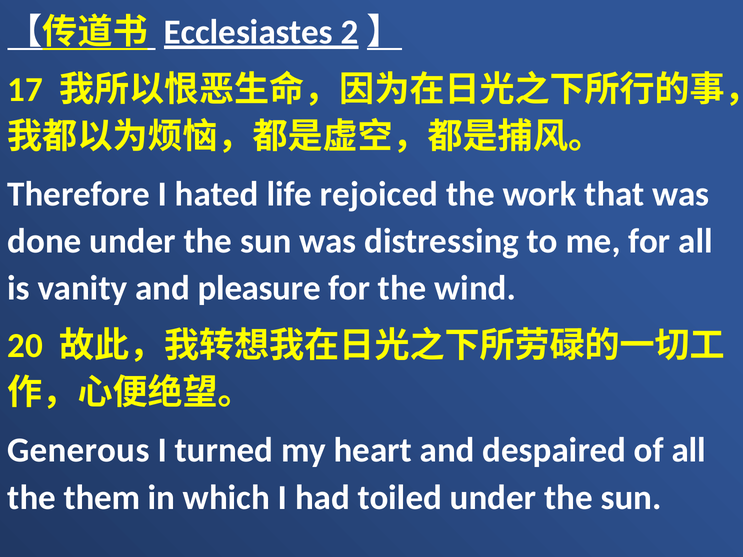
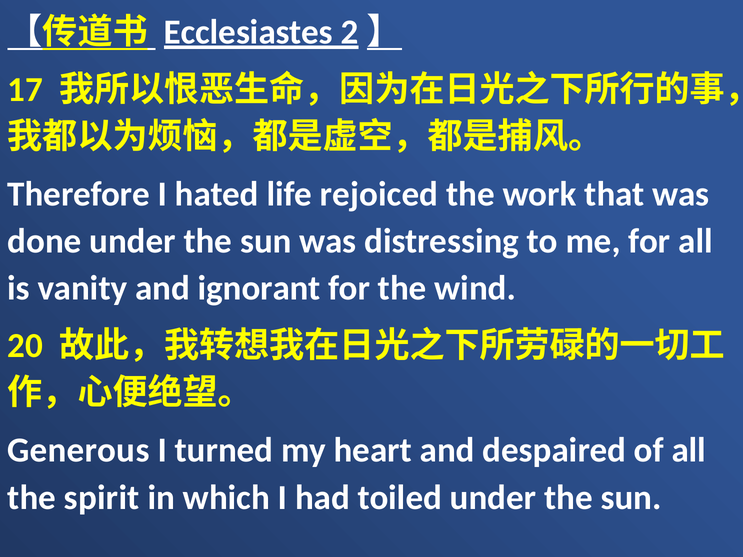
pleasure: pleasure -> ignorant
them: them -> spirit
